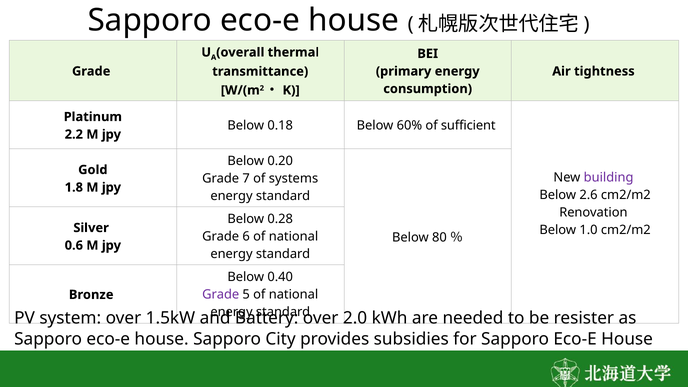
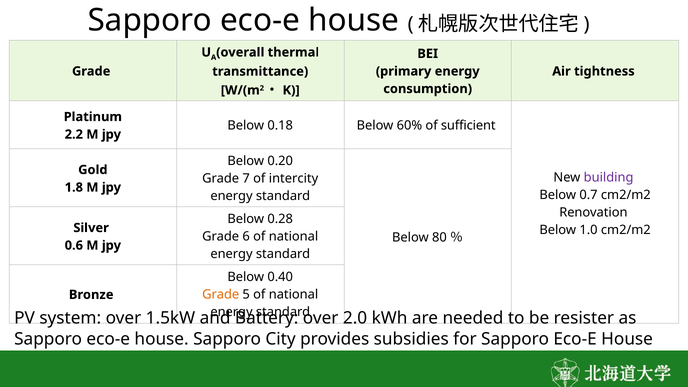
systems: systems -> intercity
2.6: 2.6 -> 0.7
Grade at (221, 295) colour: purple -> orange
